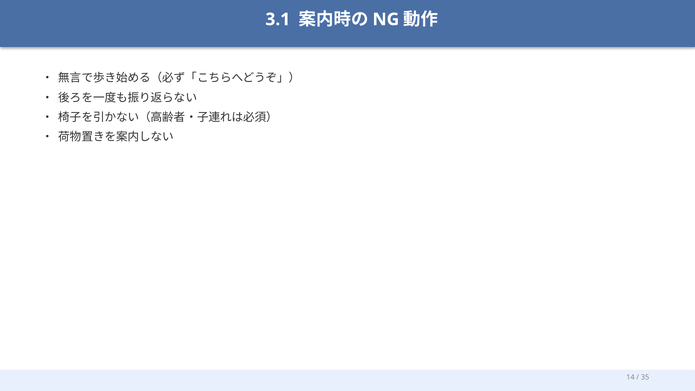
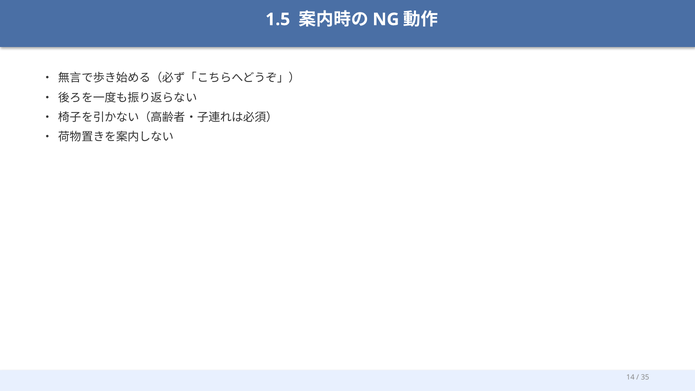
3.1: 3.1 -> 1.5
